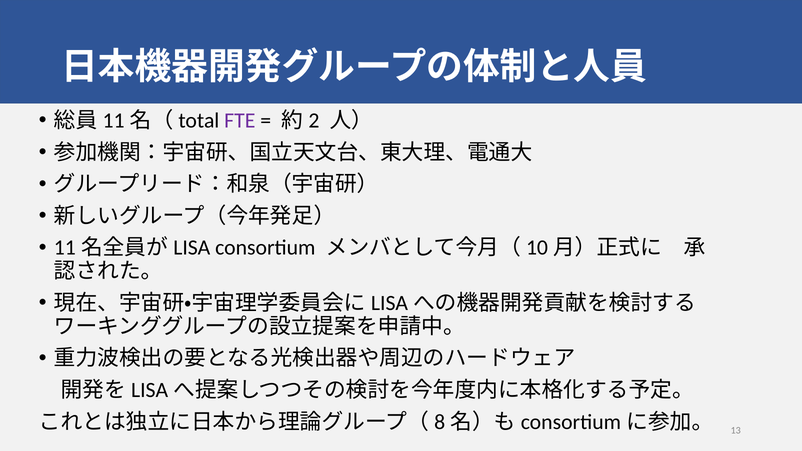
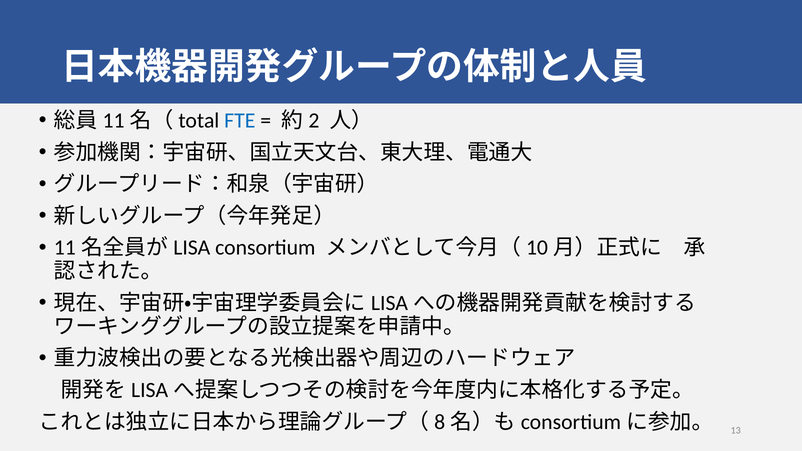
FTE colour: purple -> blue
